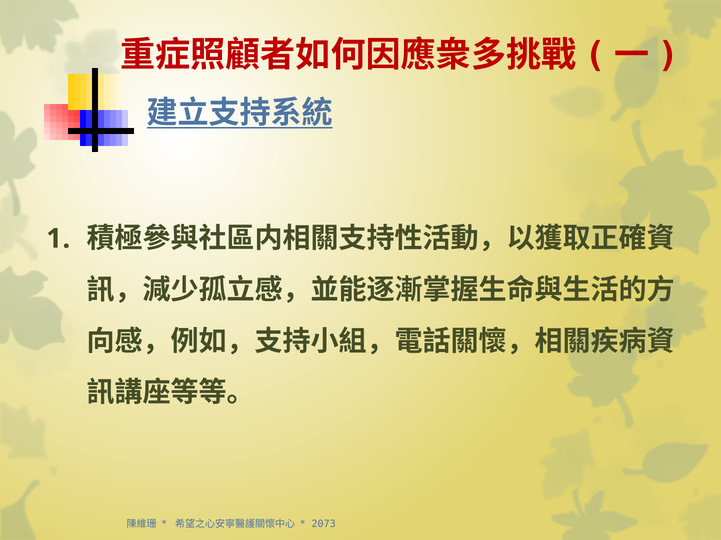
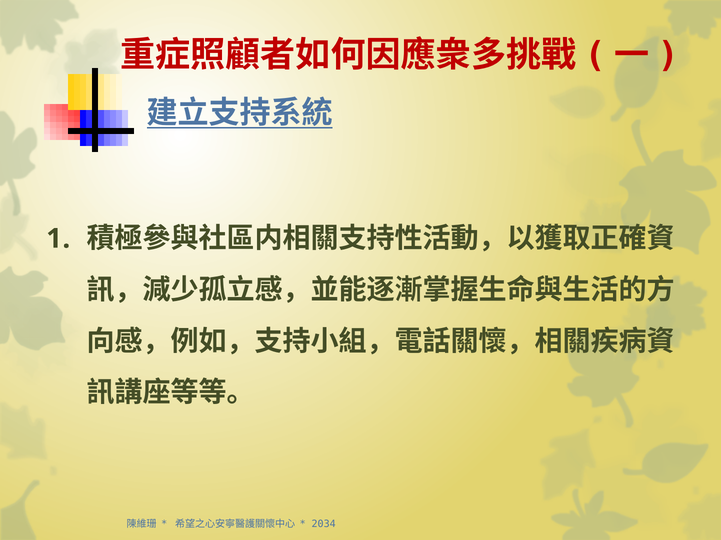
2073: 2073 -> 2034
